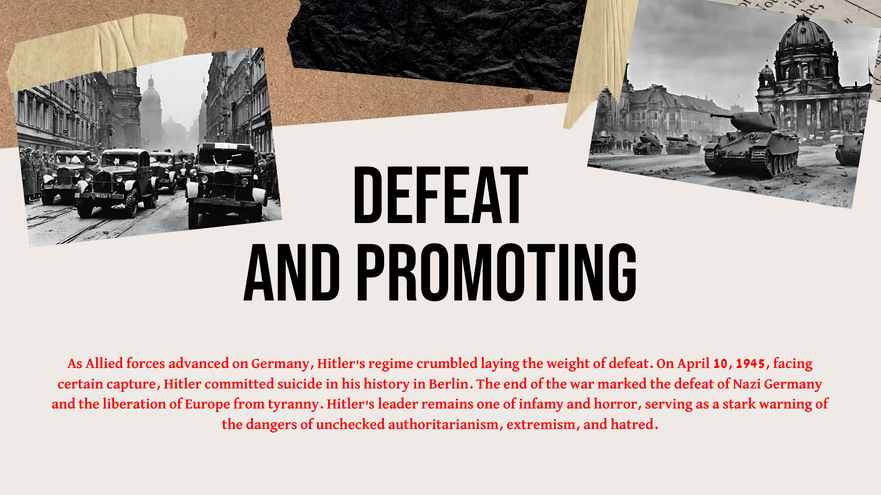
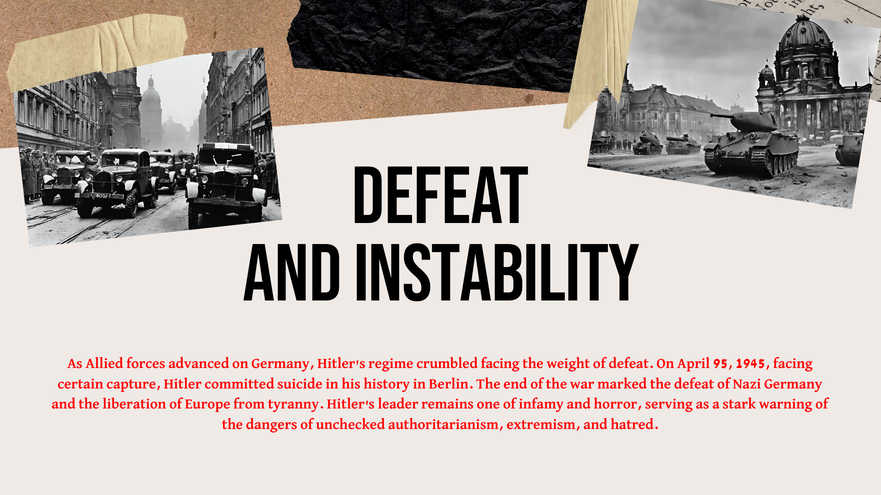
Promoting: Promoting -> Instability
crumbled laying: laying -> facing
10: 10 -> 95
